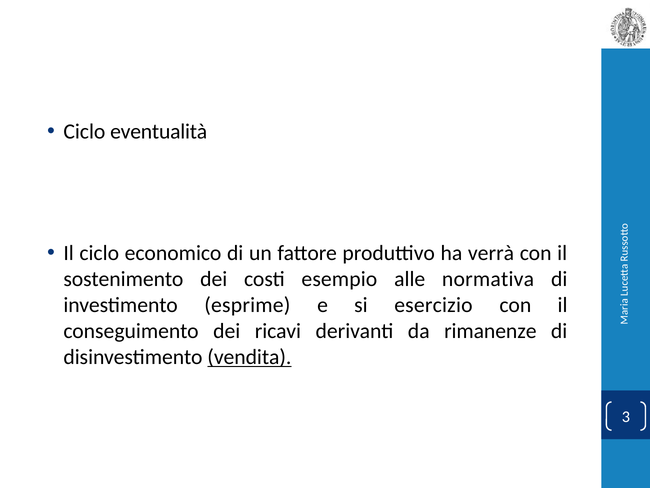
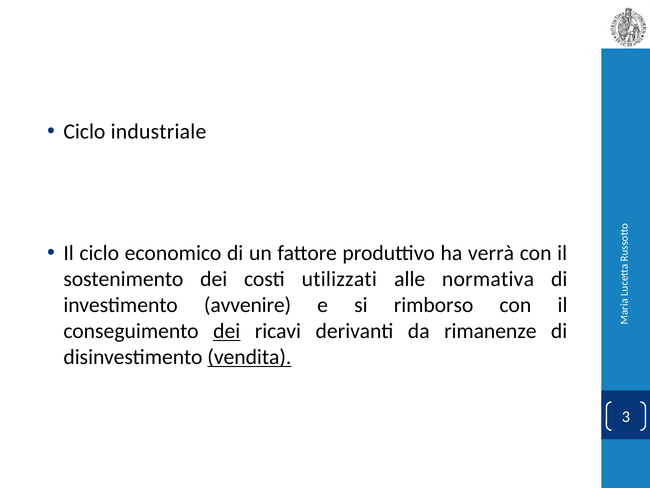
eventualità: eventualità -> industriale
esempio: esempio -> utilizzati
esprime: esprime -> avvenire
esercizio: esercizio -> rimborso
dei at (227, 331) underline: none -> present
